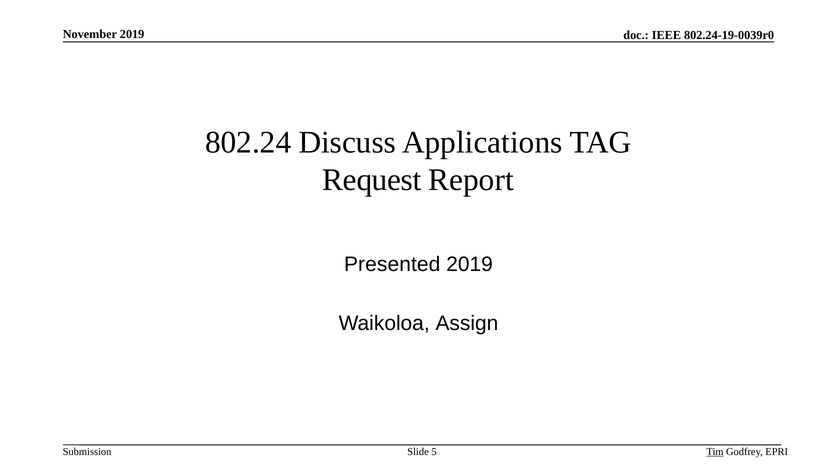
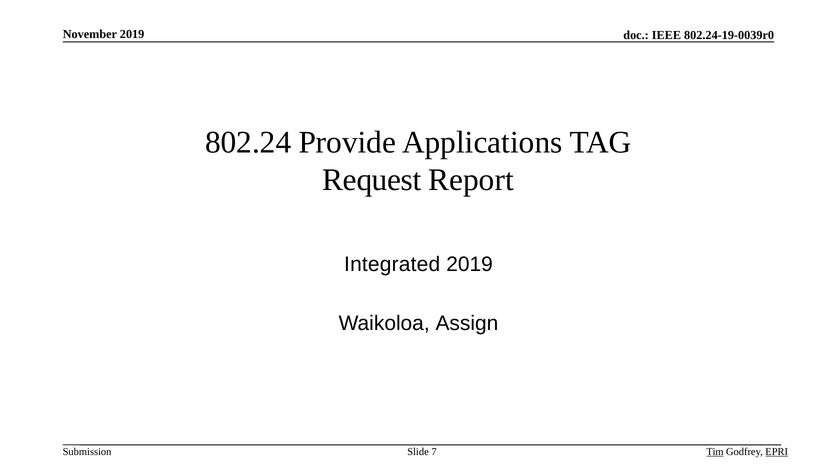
Discuss: Discuss -> Provide
Presented: Presented -> Integrated
5: 5 -> 7
EPRI underline: none -> present
